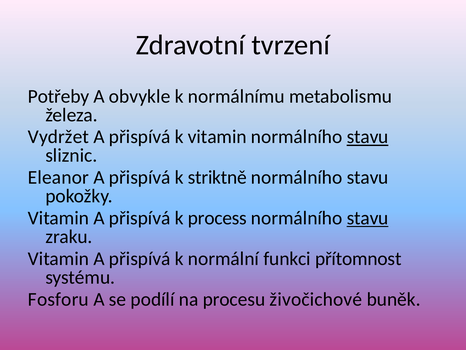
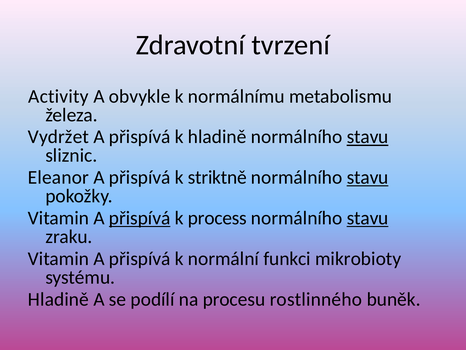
Potřeby: Potřeby -> Activity
k vitamin: vitamin -> hladině
stavu at (368, 177) underline: none -> present
přispívá at (140, 218) underline: none -> present
přítomnost: přítomnost -> mikrobioty
Fosforu at (58, 299): Fosforu -> Hladině
živočichové: živočichové -> rostlinného
